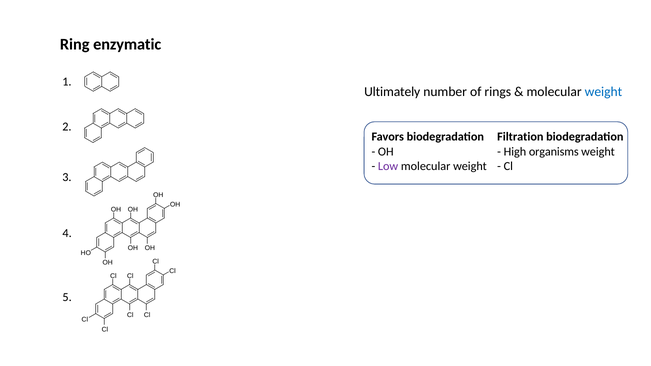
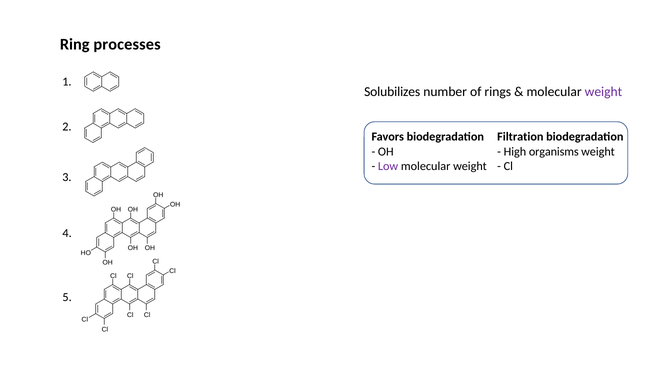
enzymatic: enzymatic -> processes
Ultimately: Ultimately -> Solubilizes
weight at (603, 92) colour: blue -> purple
